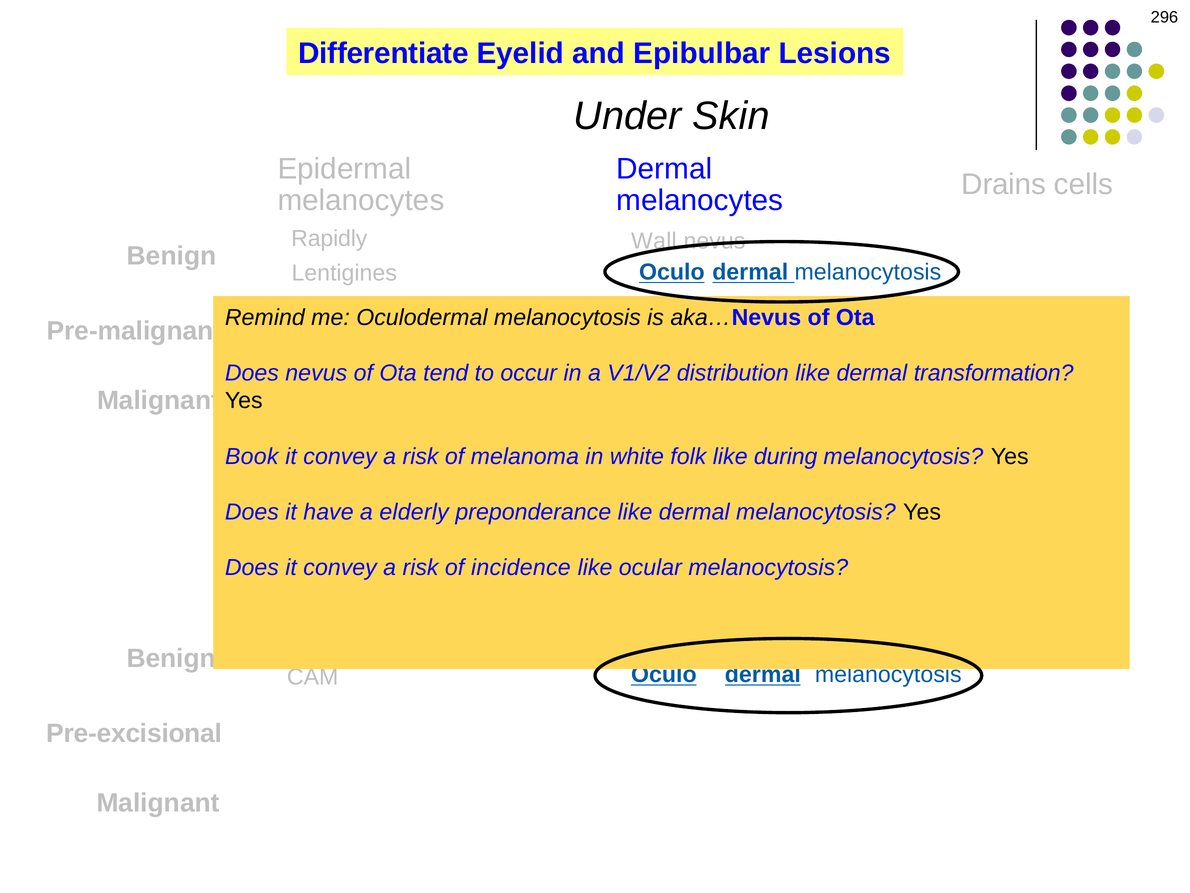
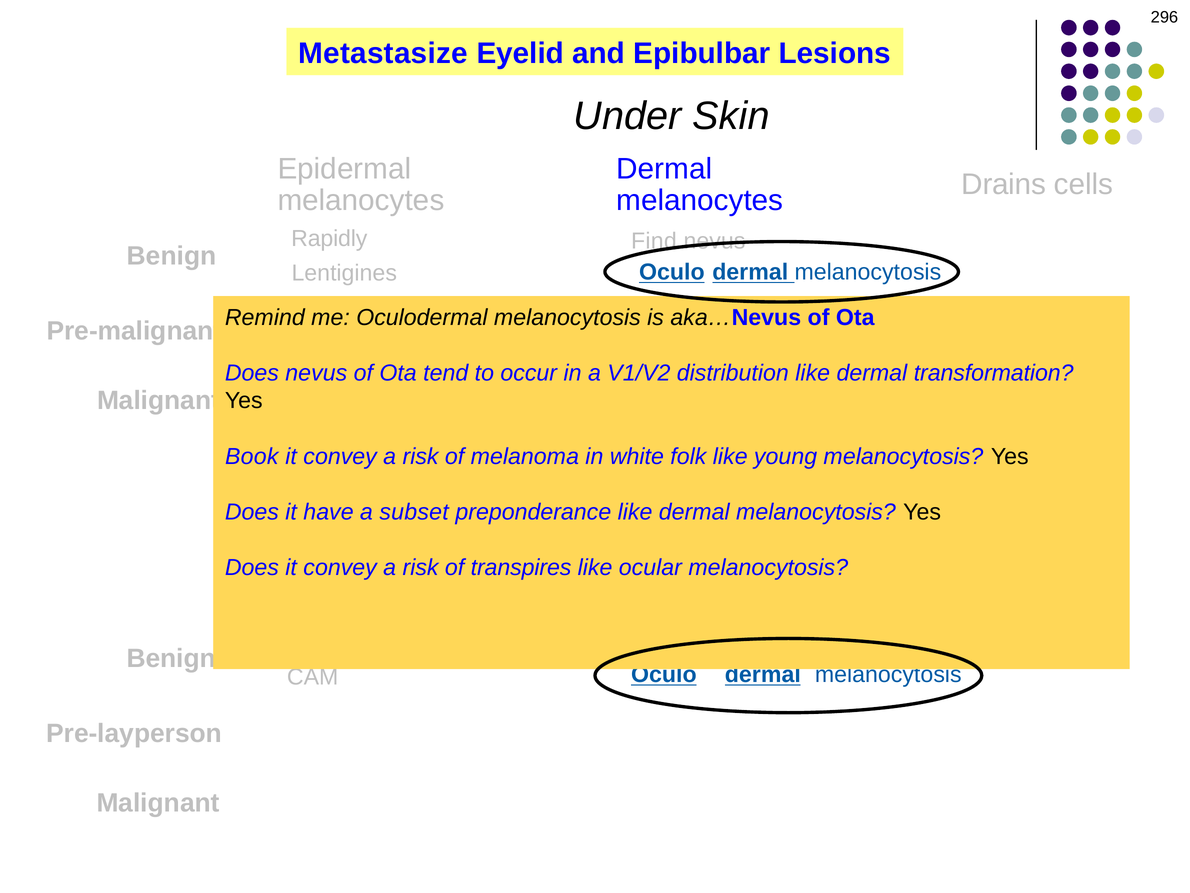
Differentiate: Differentiate -> Metastasize
Wall: Wall -> Find
during: during -> young
elderly: elderly -> subset
incidence: incidence -> transpires
Pre-excisional: Pre-excisional -> Pre-layperson
